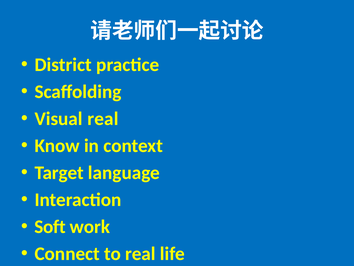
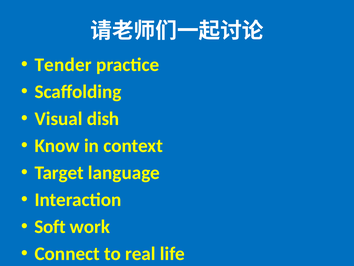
District: District -> Tender
Visual real: real -> dish
